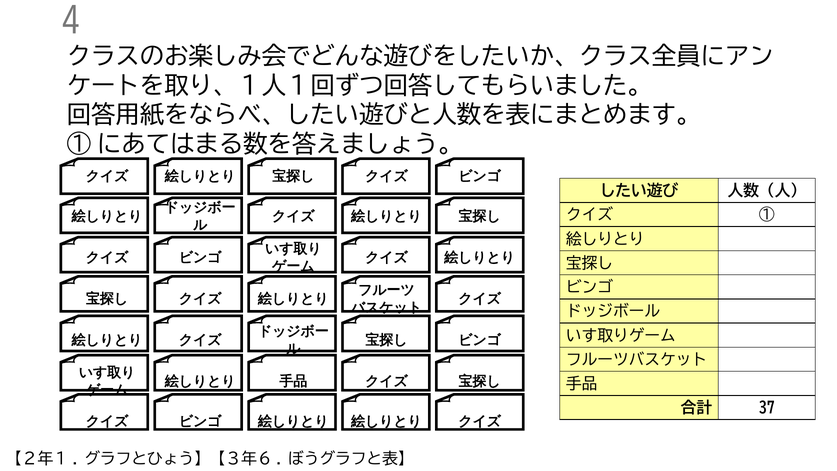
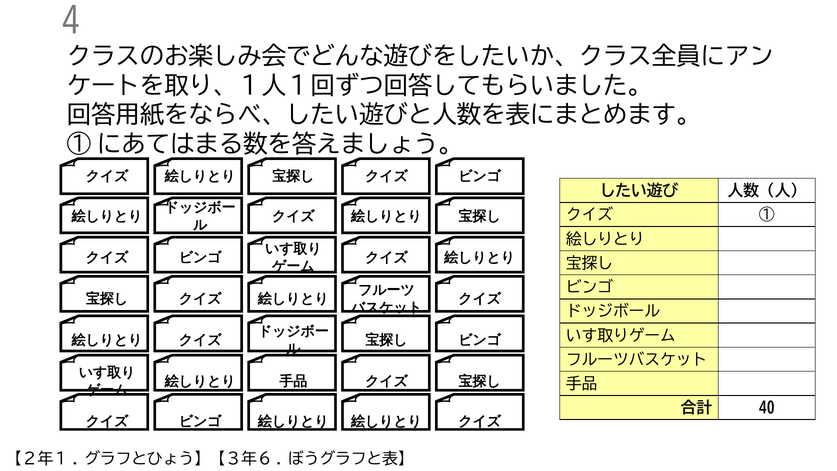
37: 37 -> 40
